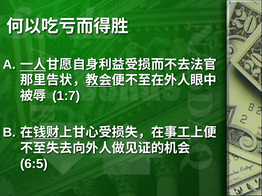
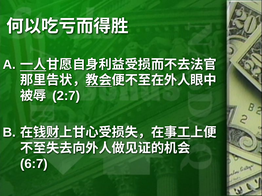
1:7: 1:7 -> 2:7
6:5: 6:5 -> 6:7
